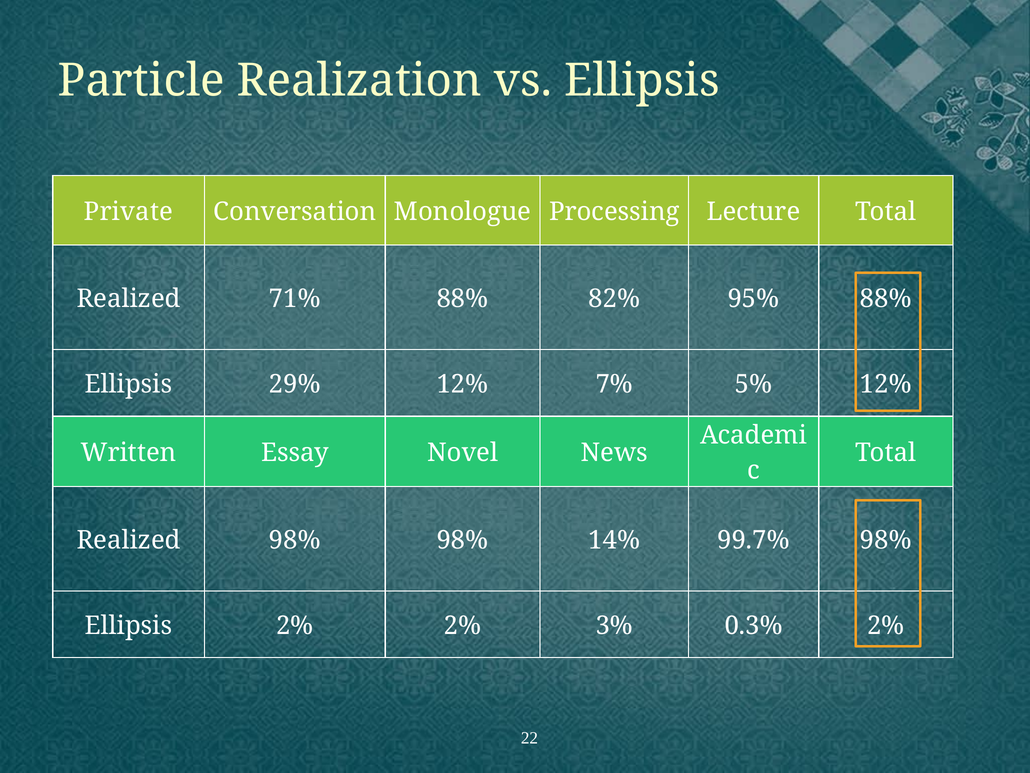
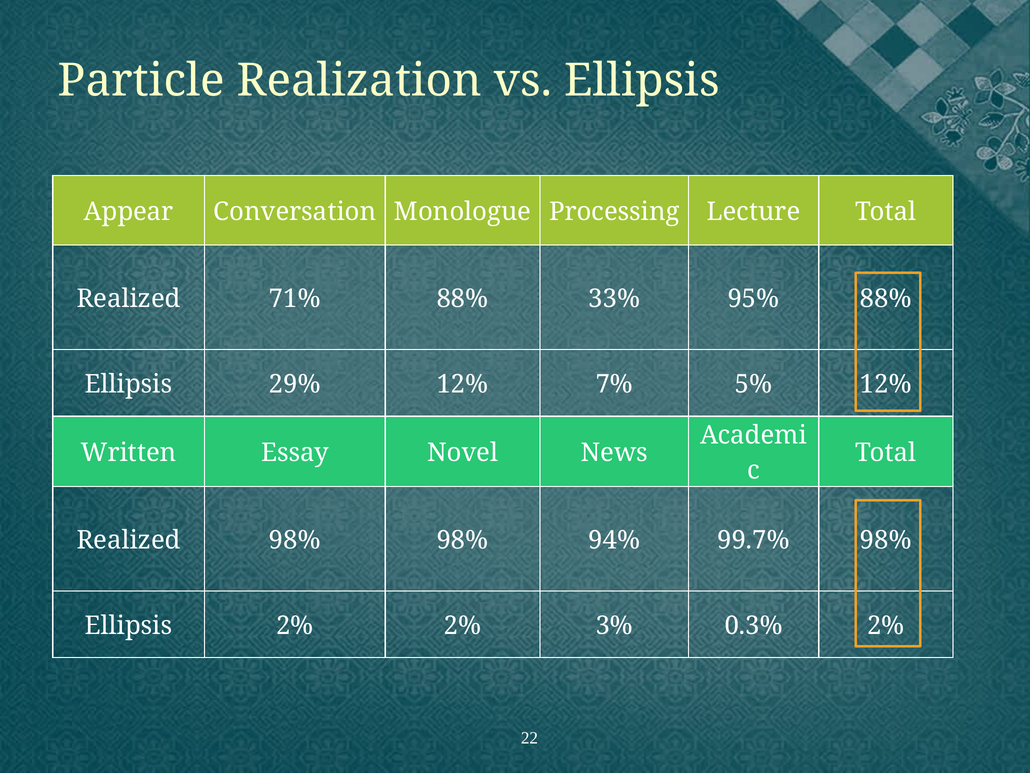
Private: Private -> Appear
82%: 82% -> 33%
14%: 14% -> 94%
